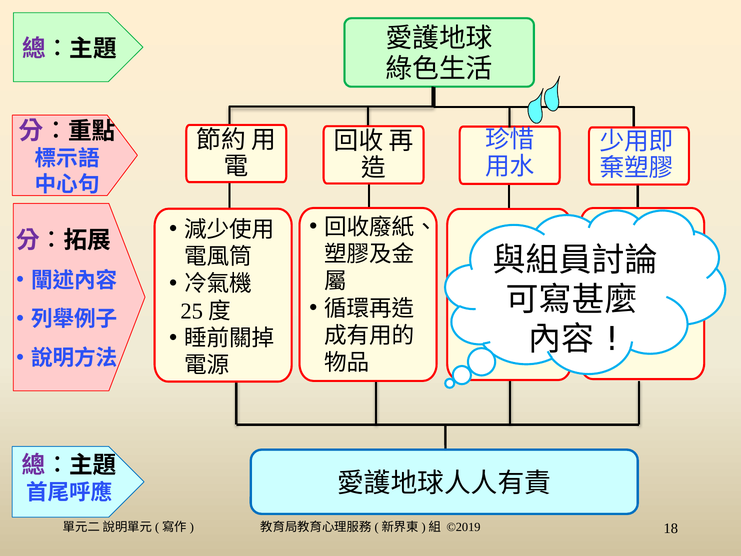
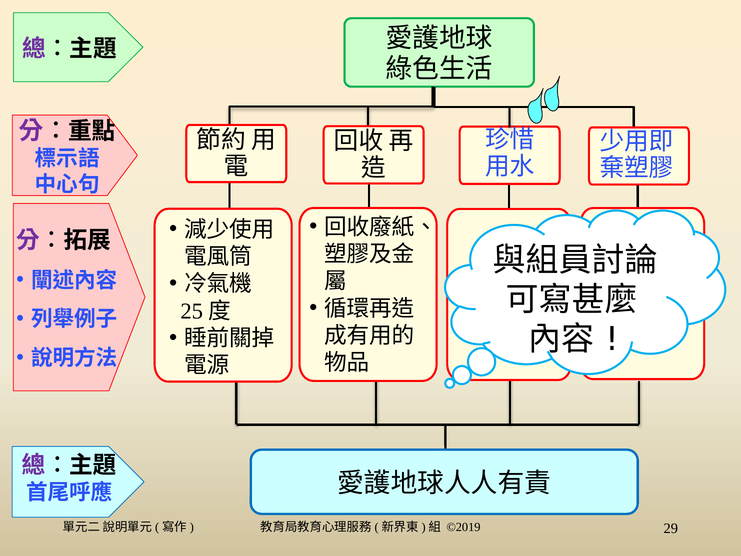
18: 18 -> 29
